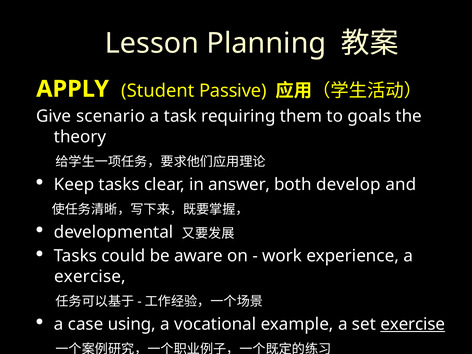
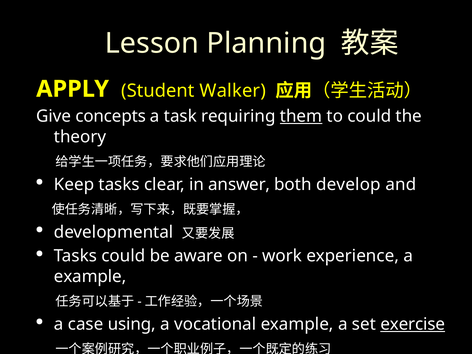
Passive: Passive -> Walker
scenario: scenario -> concepts
them underline: none -> present
to goals: goals -> could
exercise at (90, 276): exercise -> example
